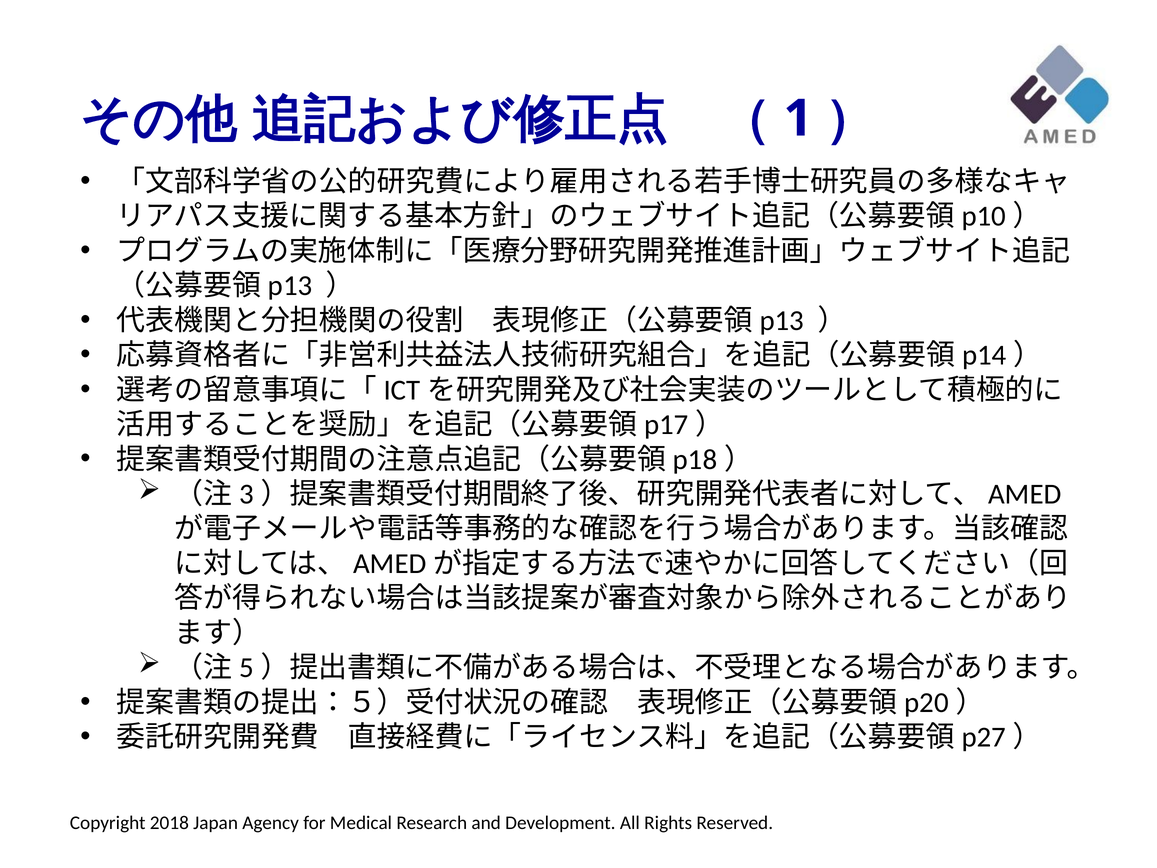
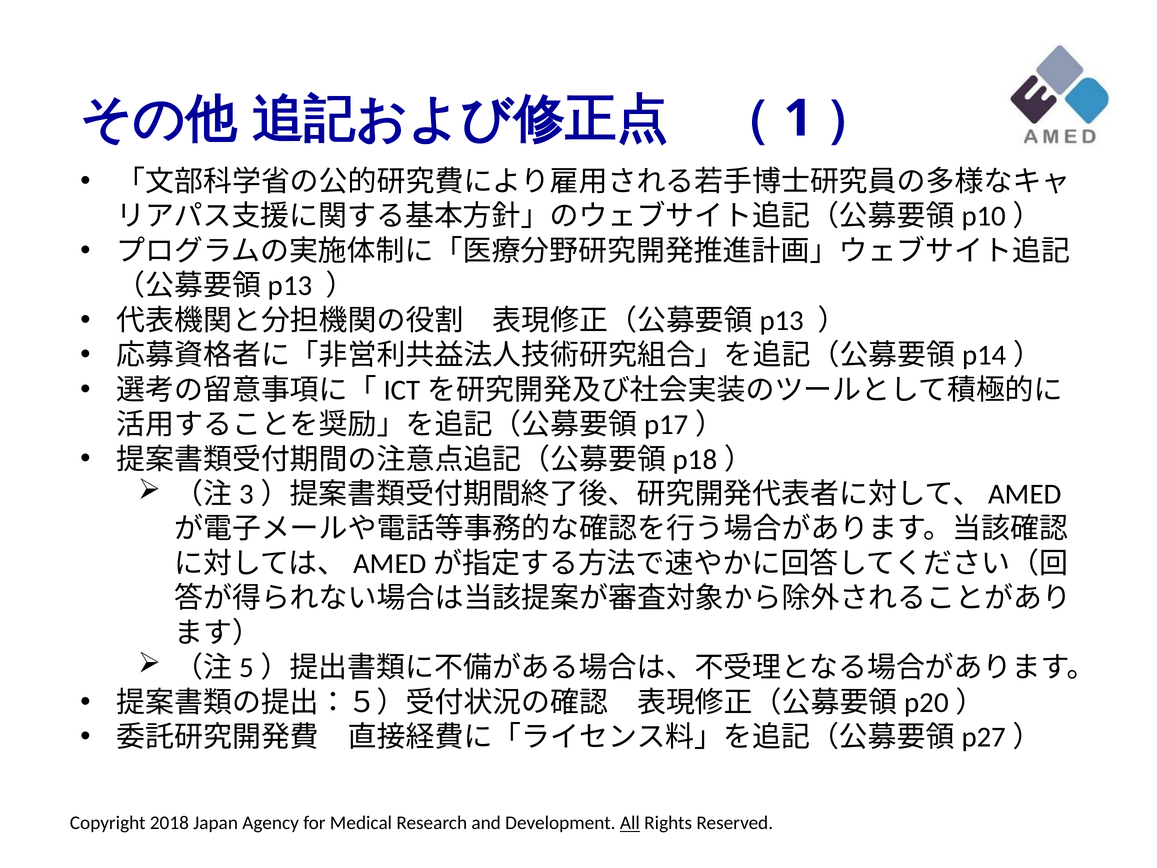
All at (630, 823) underline: none -> present
